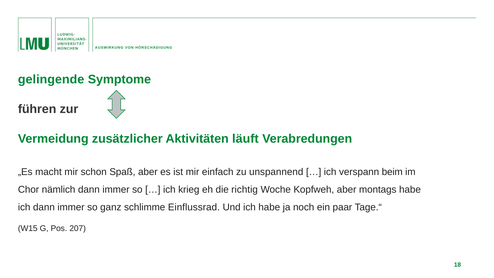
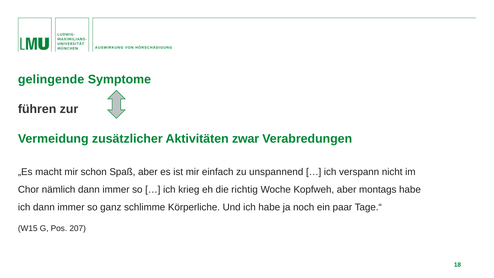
läuft: läuft -> zwar
beim: beim -> nicht
Einflussrad: Einflussrad -> Körperliche
